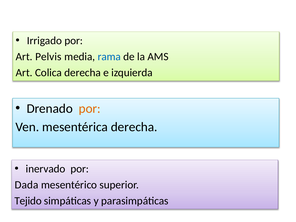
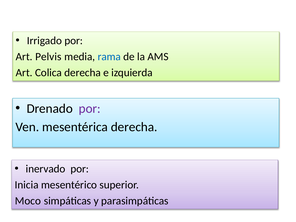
por at (90, 108) colour: orange -> purple
Dada: Dada -> Inicia
Tejido: Tejido -> Moco
